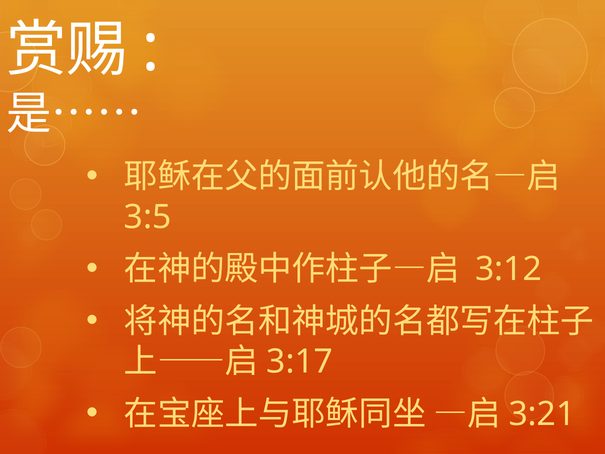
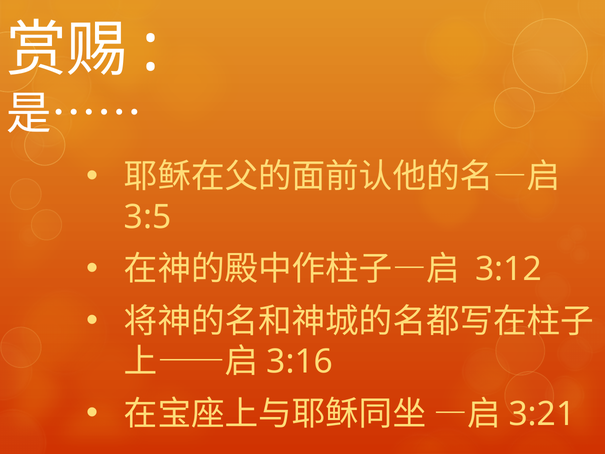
3:17: 3:17 -> 3:16
